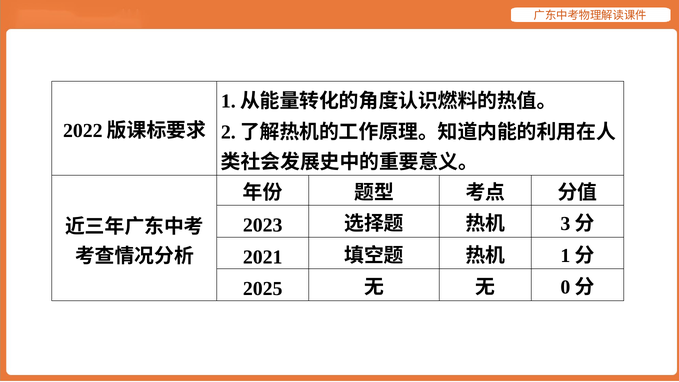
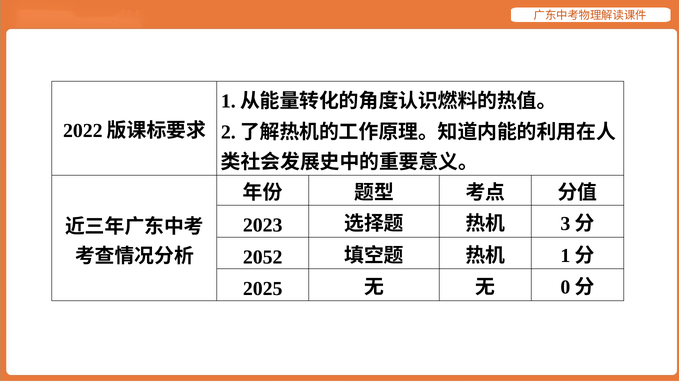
2021: 2021 -> 2052
